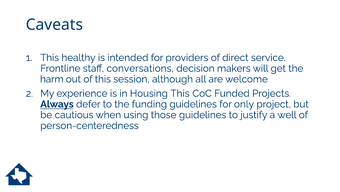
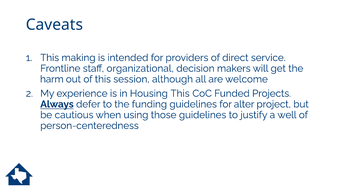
healthy: healthy -> making
conversations: conversations -> organizational
only: only -> alter
